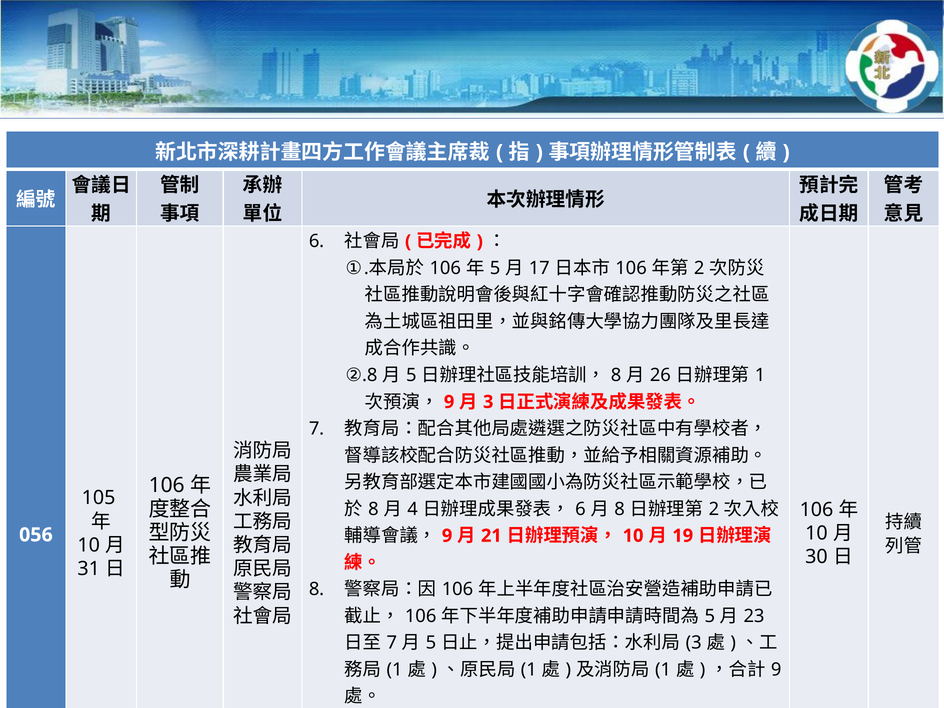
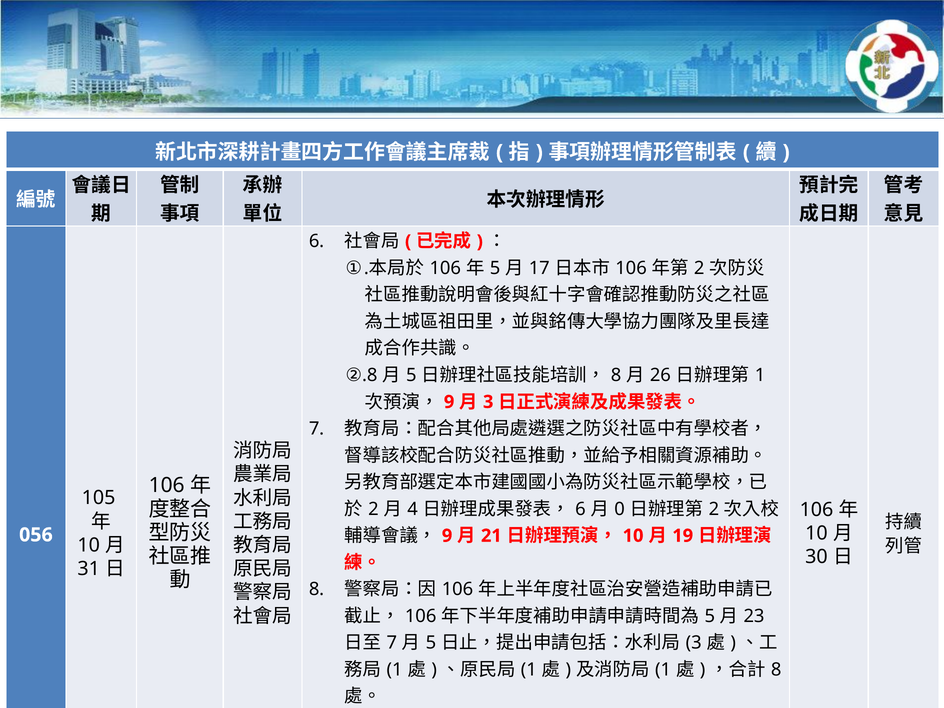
8 at (373, 509): 8 -> 2
8 at (620, 509): 8 -> 0
9 at (776, 670): 9 -> 8
